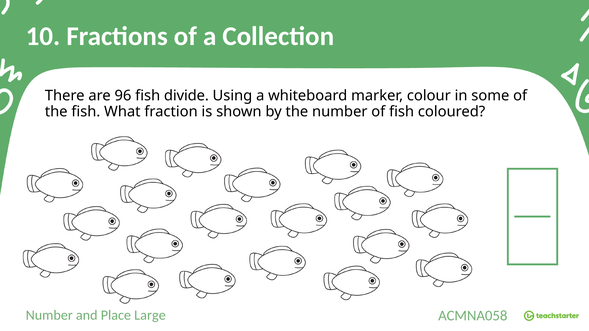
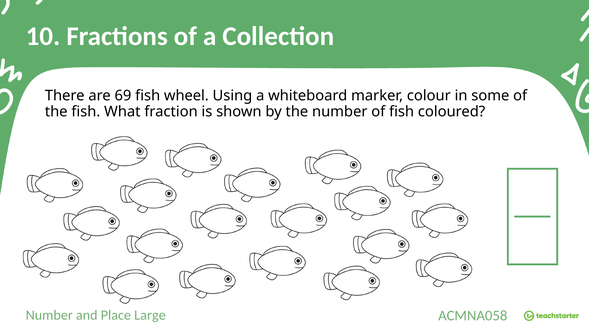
96: 96 -> 69
divide: divide -> wheel
